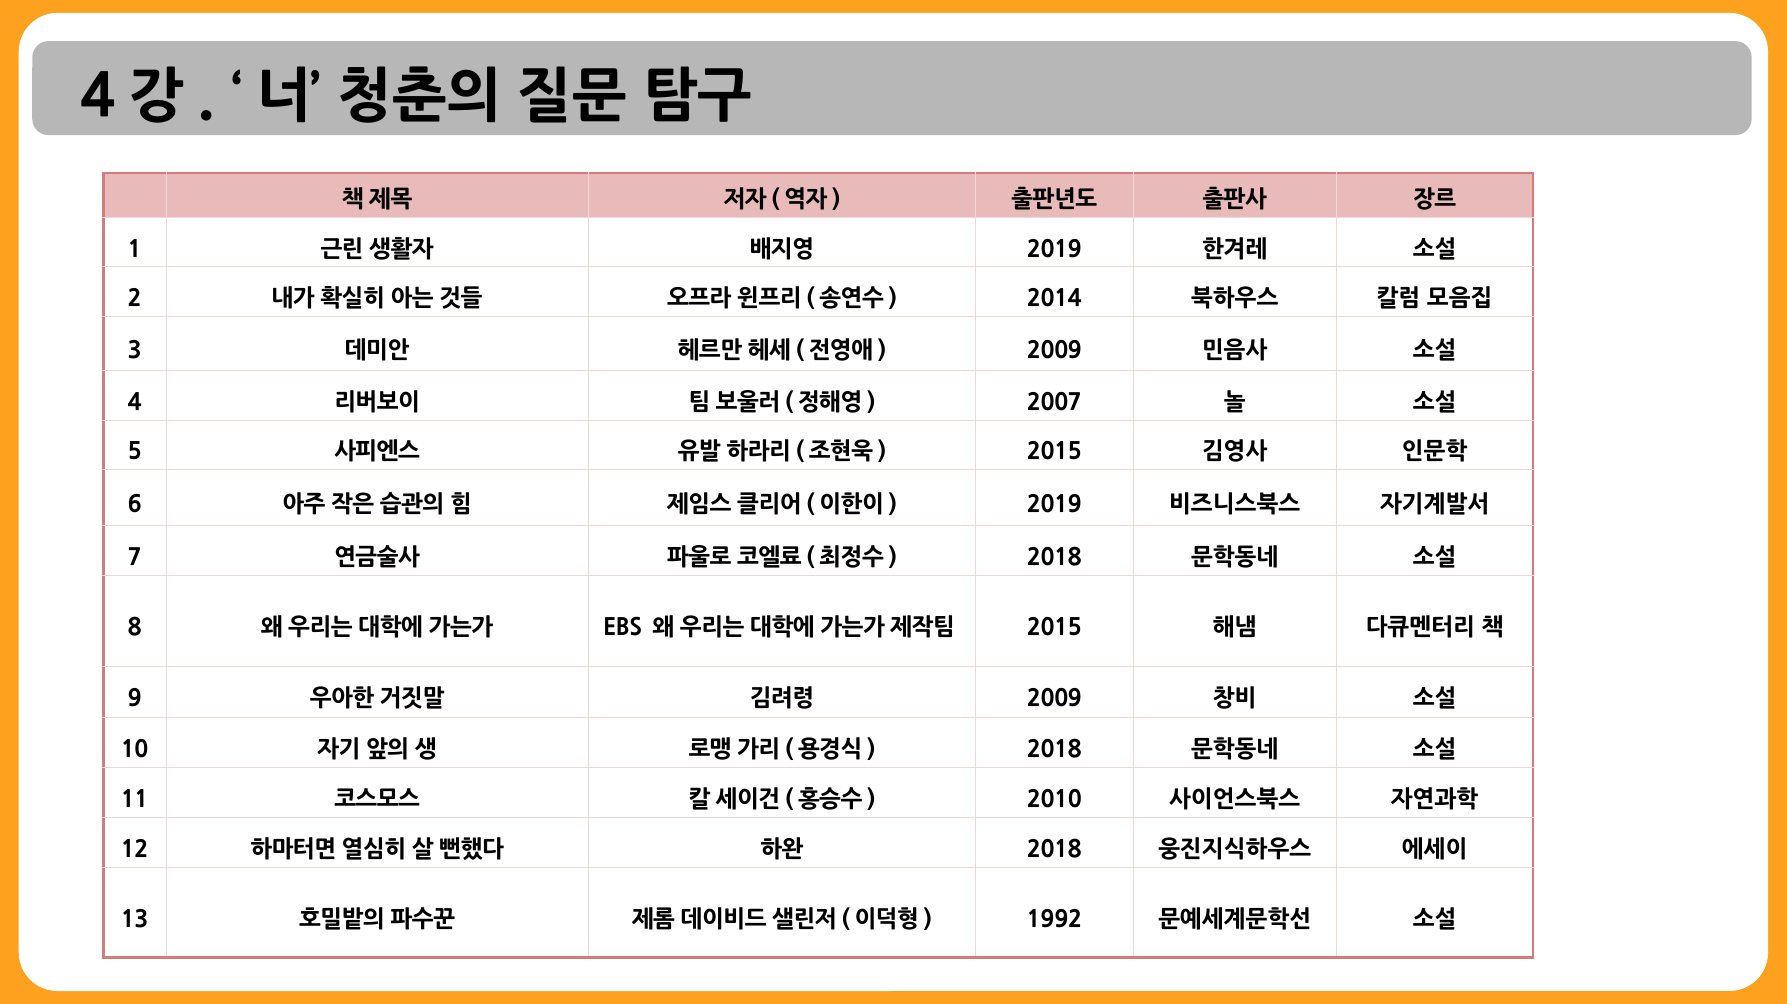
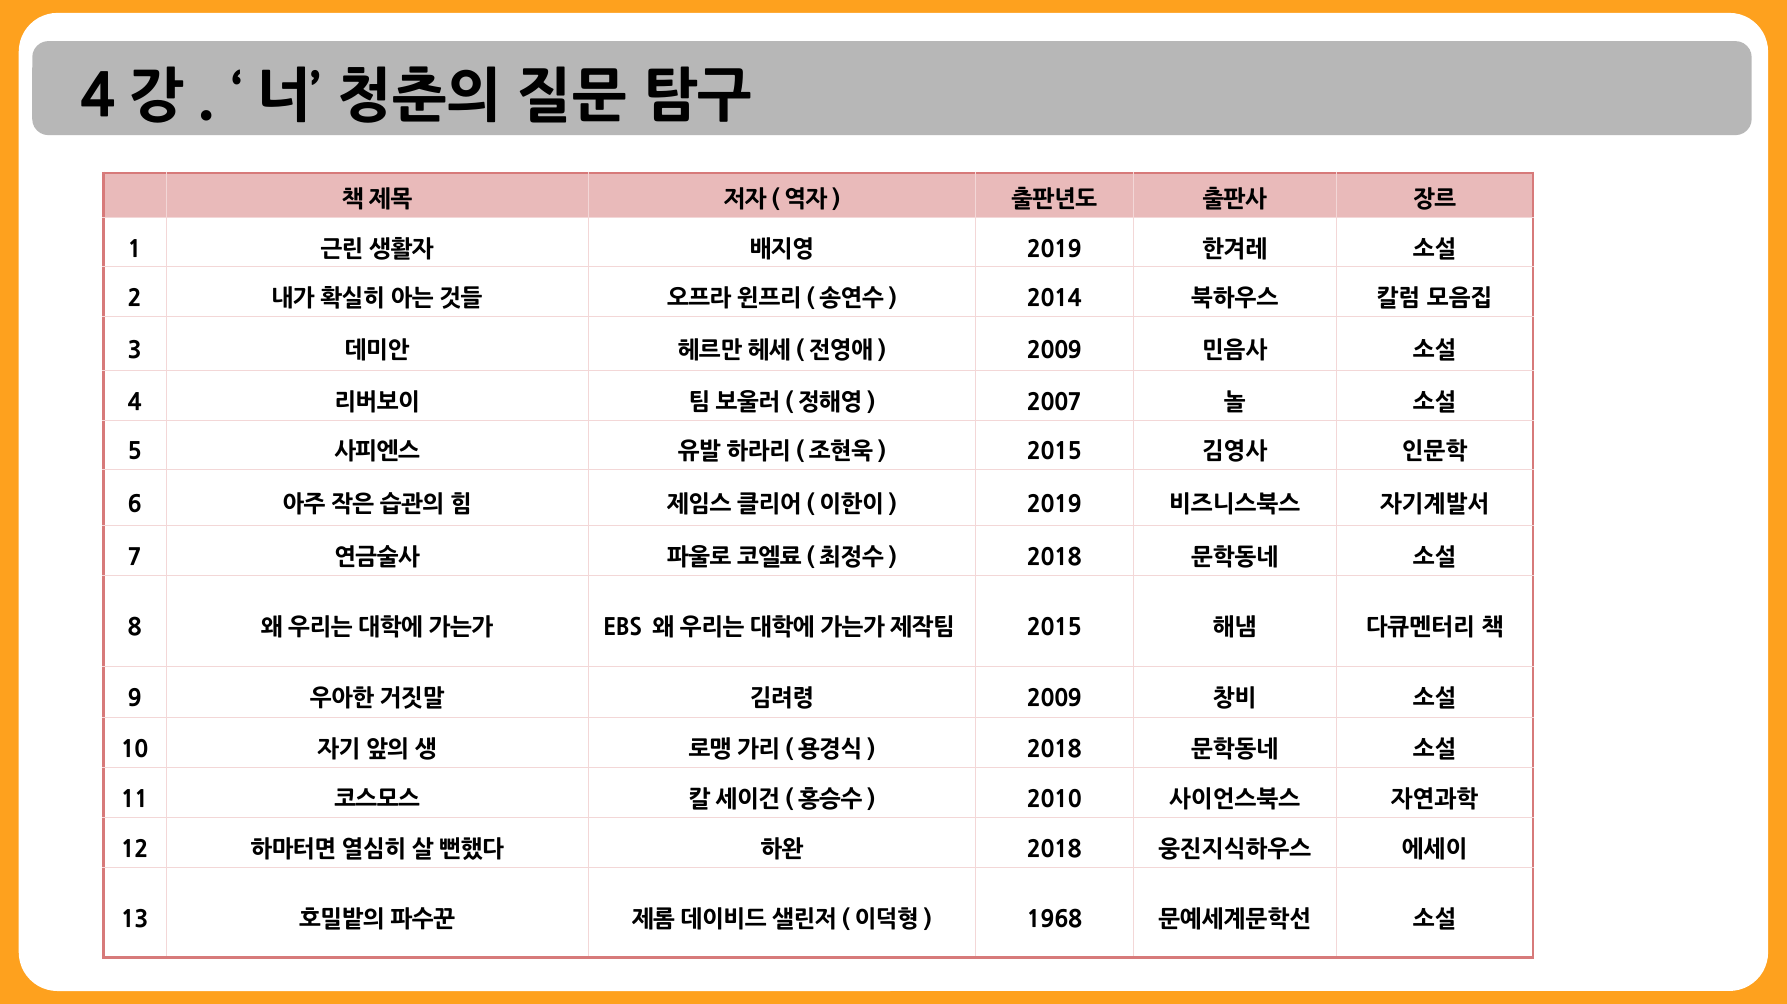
1992: 1992 -> 1968
